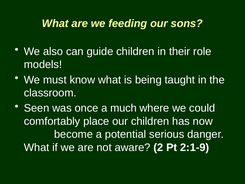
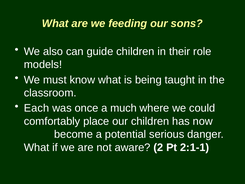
Seen: Seen -> Each
2:1-9: 2:1-9 -> 2:1-1
